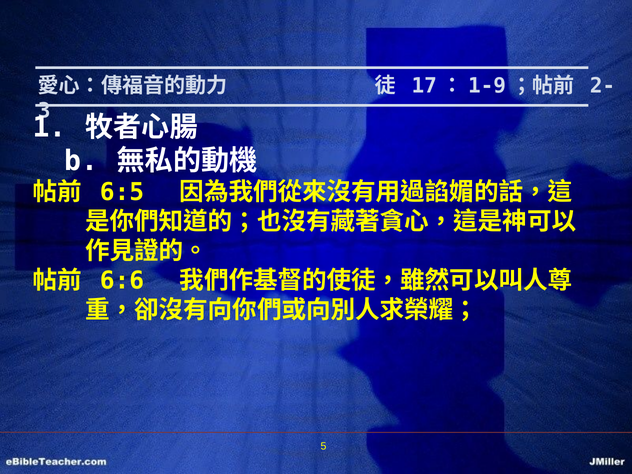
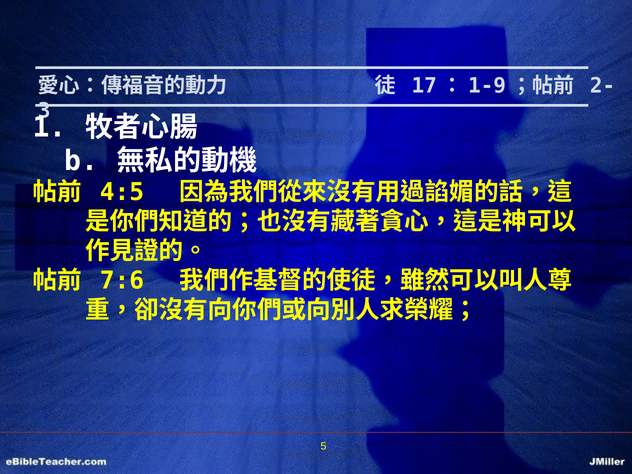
6:5: 6:5 -> 4:5
6:6: 6:6 -> 7:6
